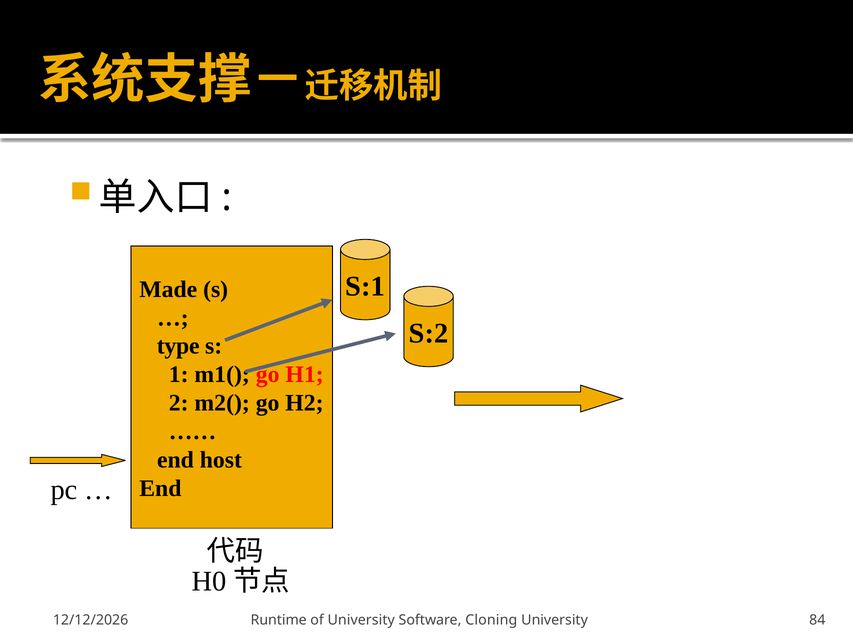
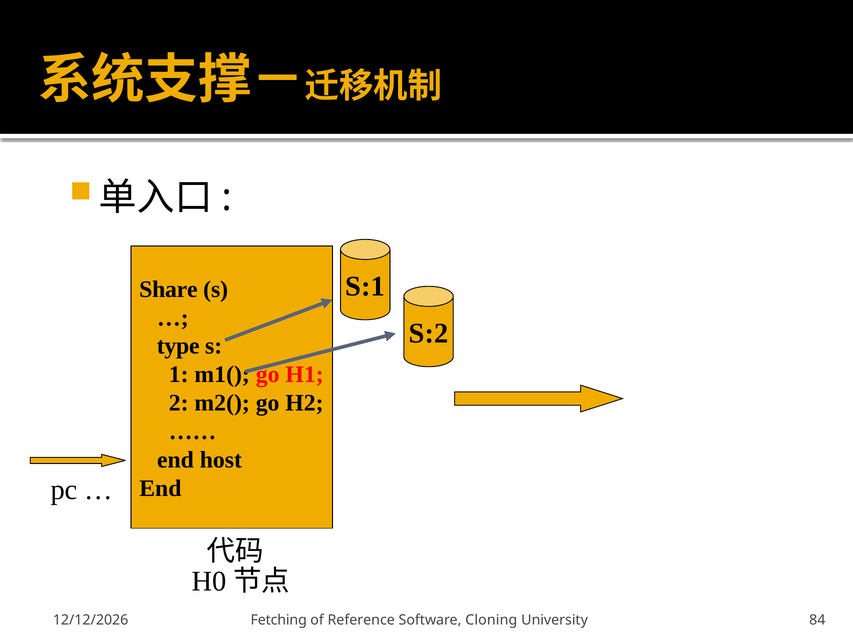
Made: Made -> Share
Runtime: Runtime -> Fetching
of University: University -> Reference
